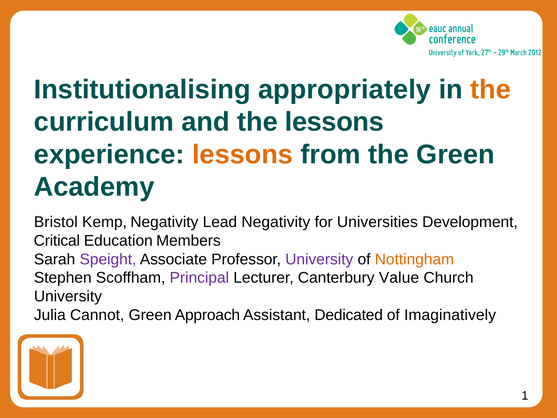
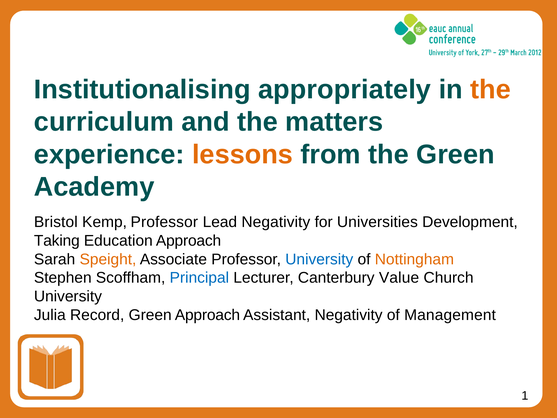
the lessons: lessons -> matters
Kemp Negativity: Negativity -> Professor
Critical: Critical -> Taking
Education Members: Members -> Approach
Speight colour: purple -> orange
University at (319, 259) colour: purple -> blue
Principal colour: purple -> blue
Cannot: Cannot -> Record
Assistant Dedicated: Dedicated -> Negativity
Imaginatively: Imaginatively -> Management
